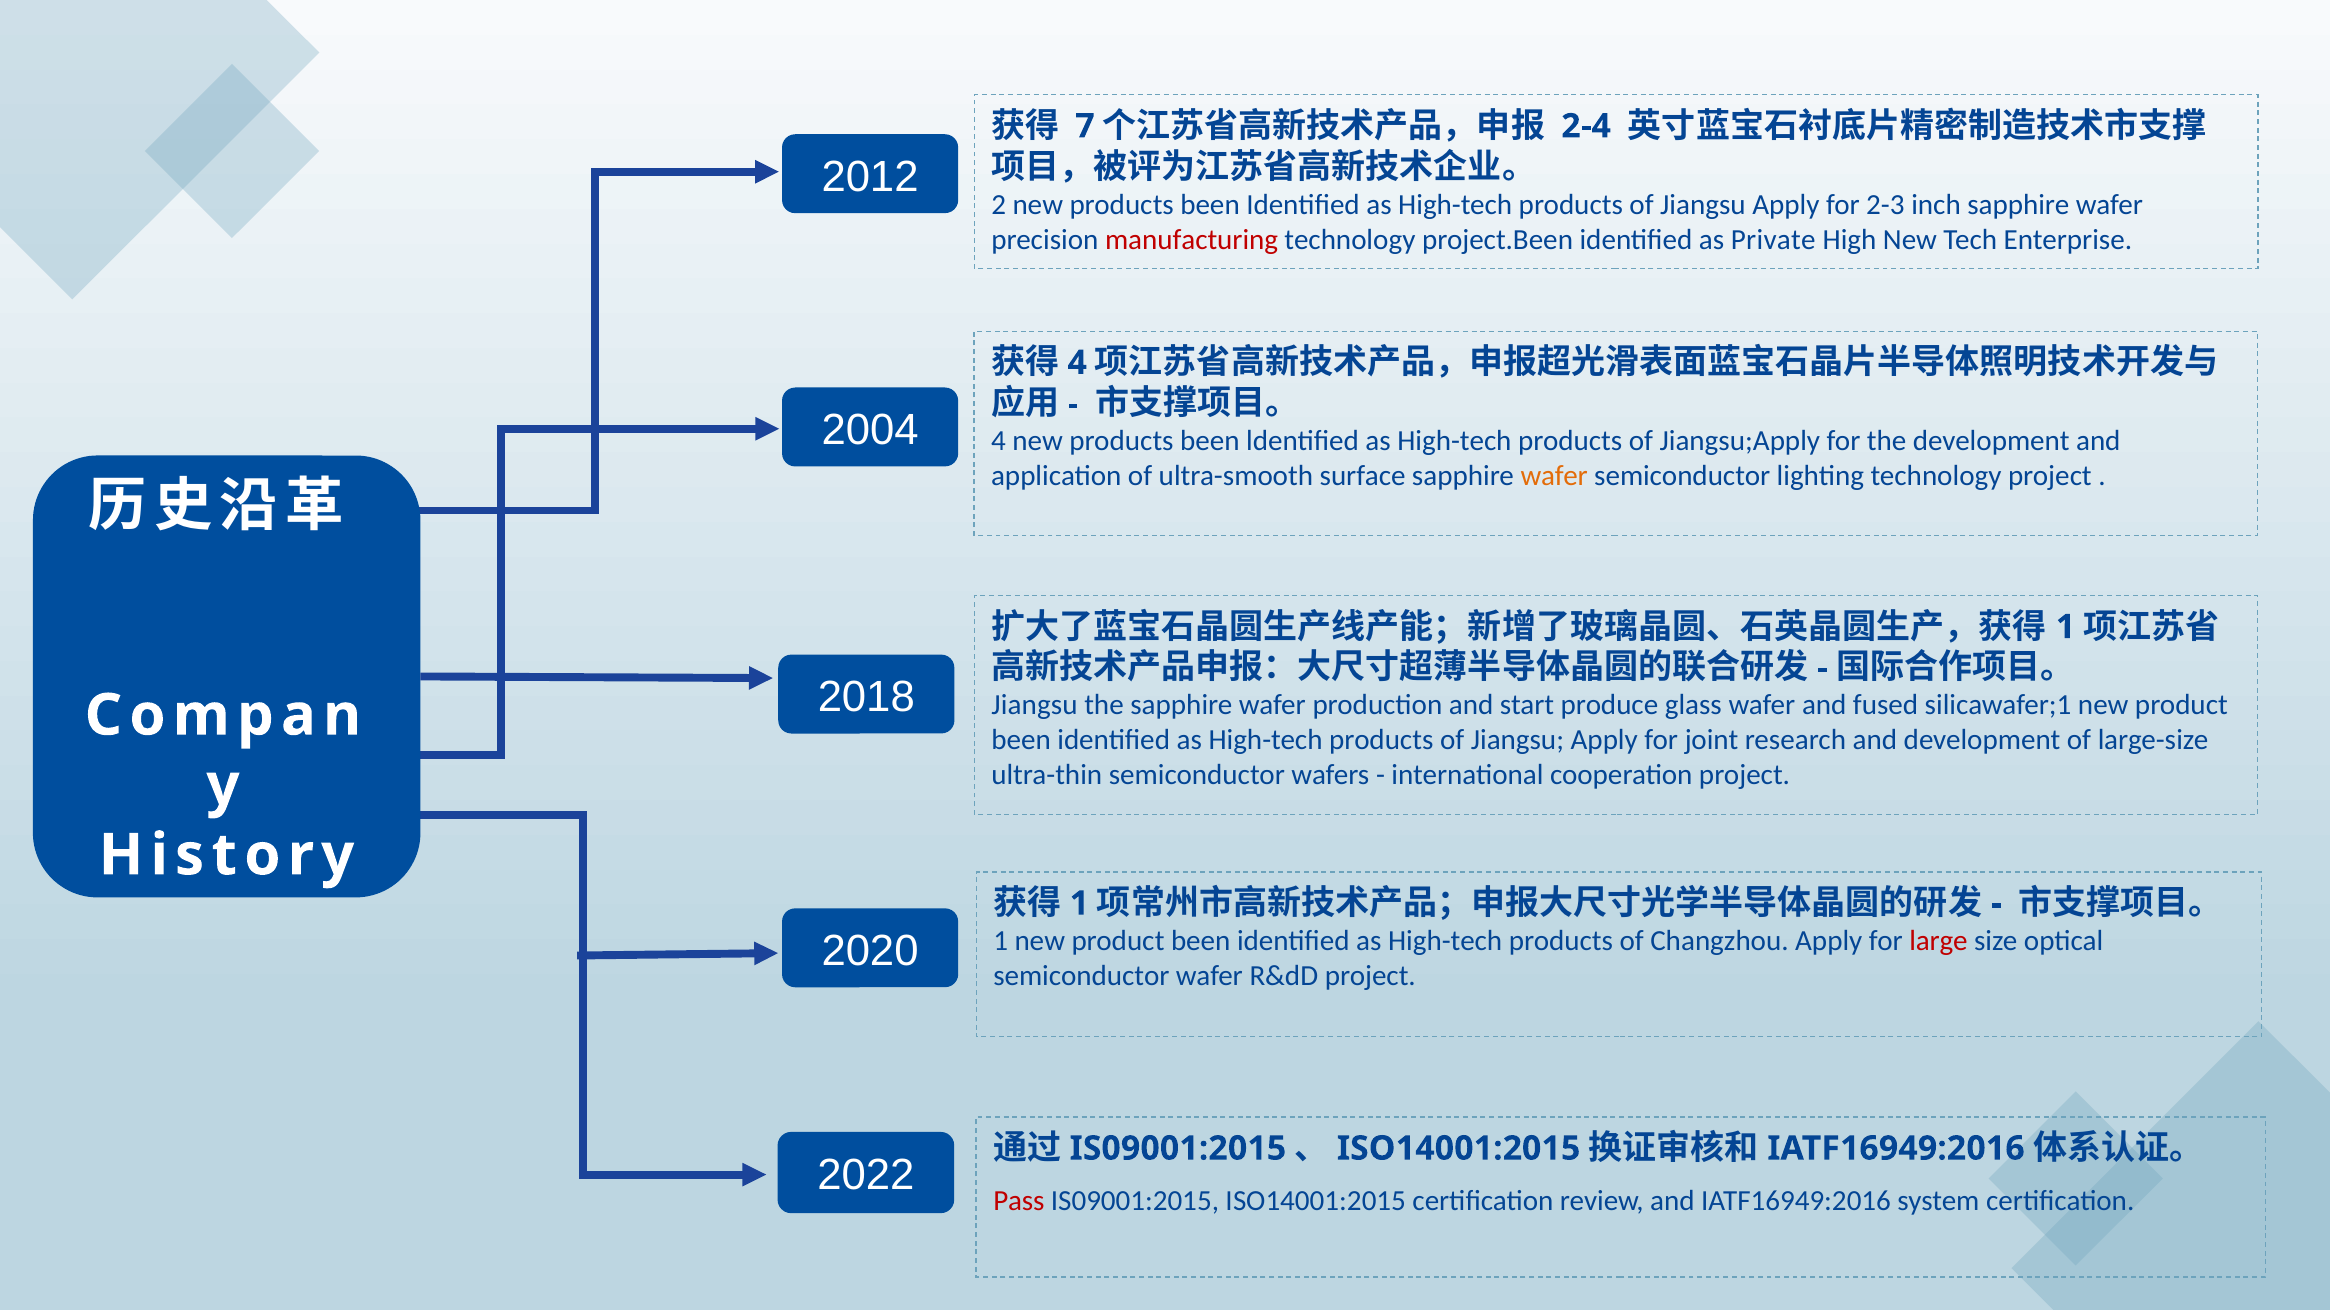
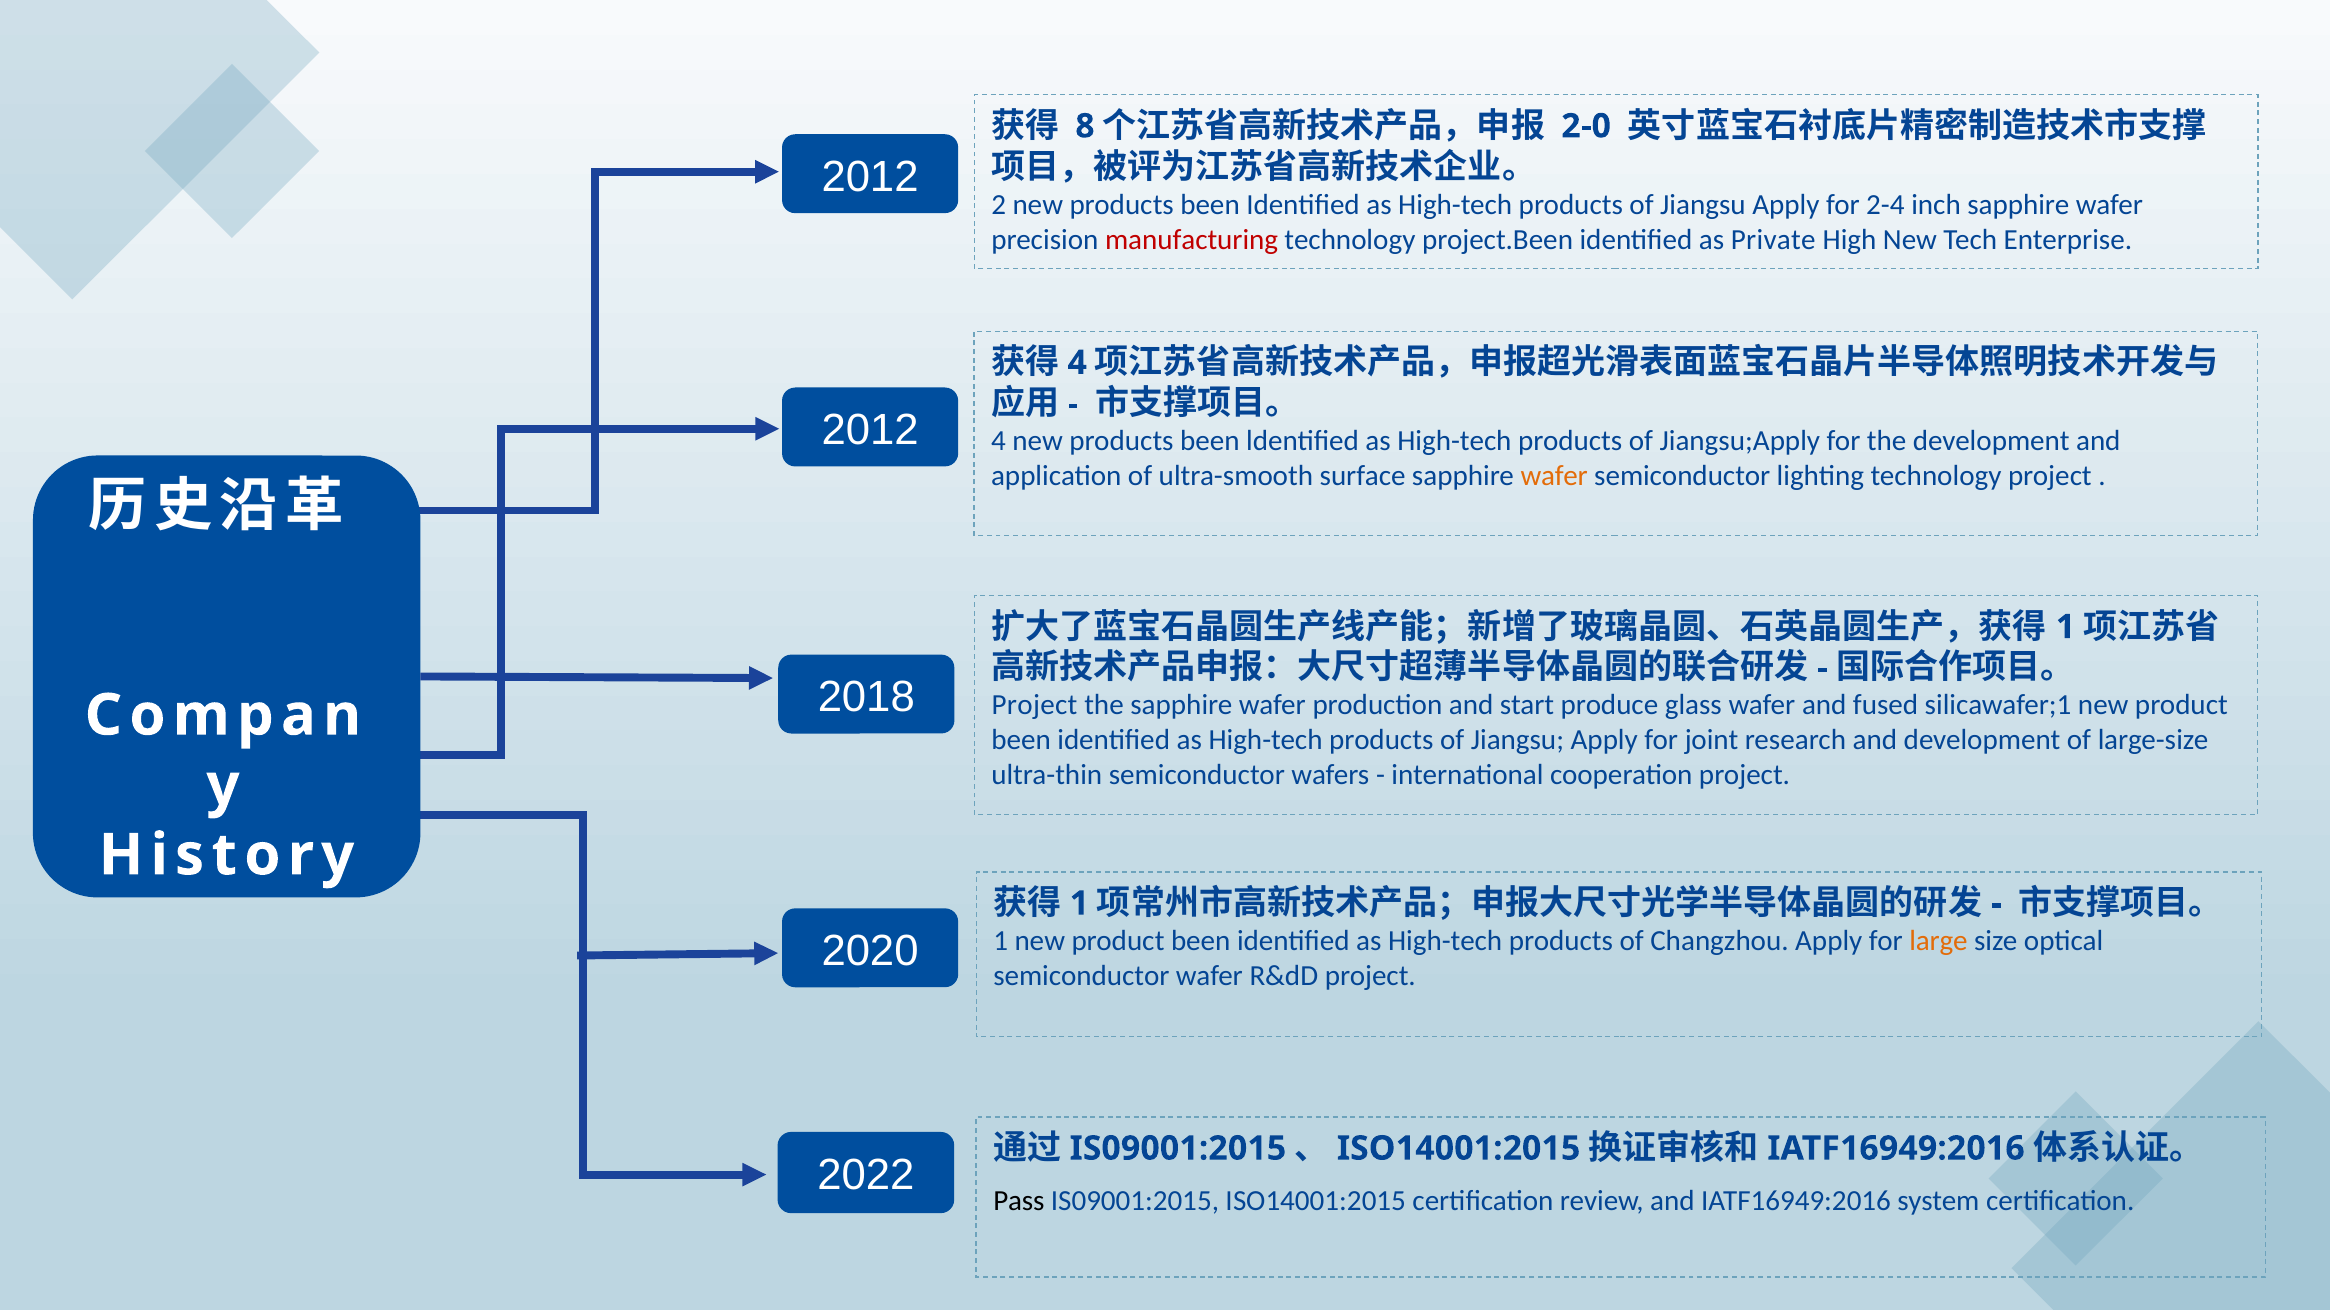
7: 7 -> 8
2-4: 2-4 -> 2-0
2-3: 2-3 -> 2-4
2004 at (870, 430): 2004 -> 2012
Jiangsu at (1035, 706): Jiangsu -> Project
large colour: red -> orange
Pass colour: red -> black
